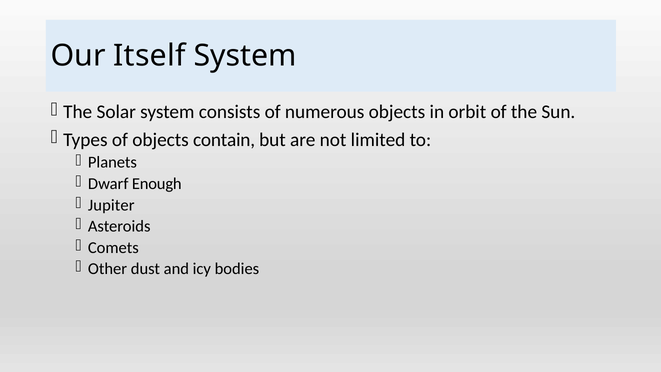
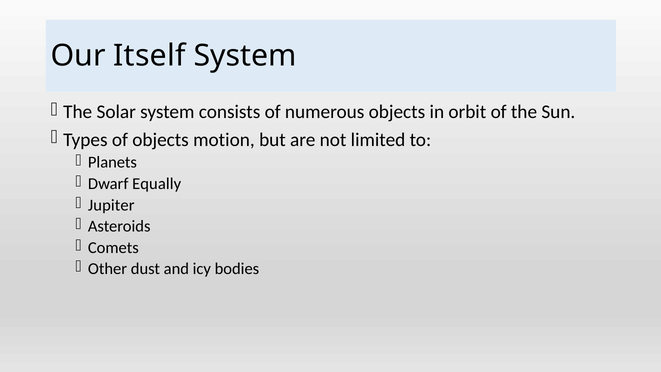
contain: contain -> motion
Enough: Enough -> Equally
